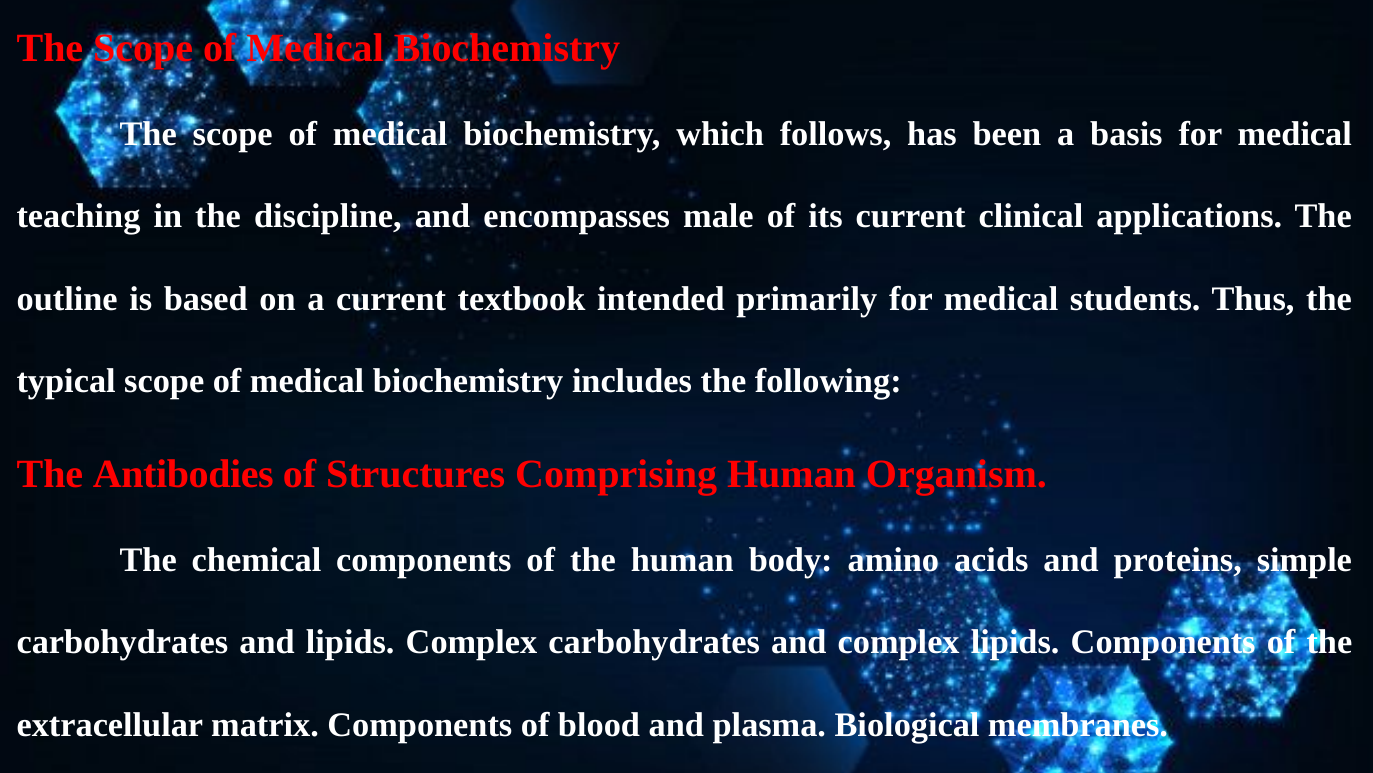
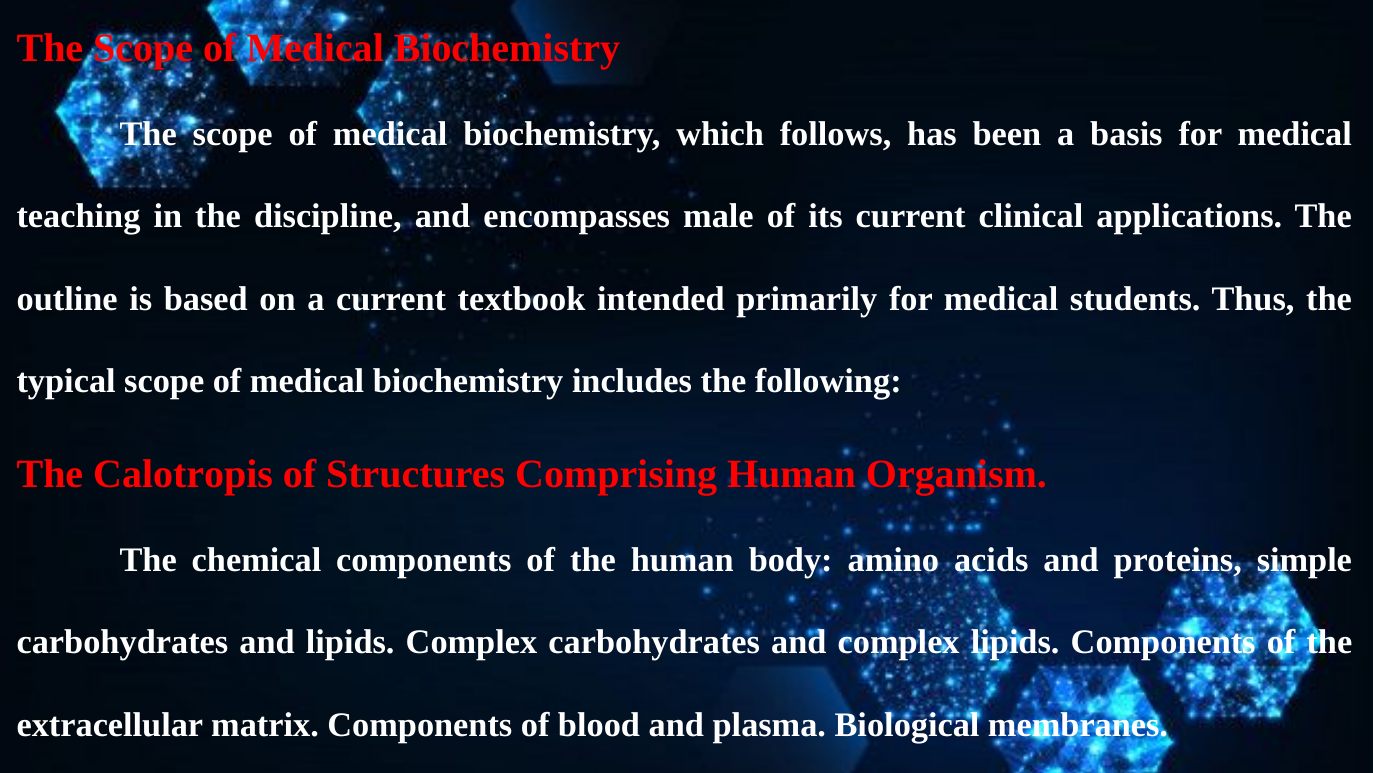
Antibodies: Antibodies -> Calotropis
